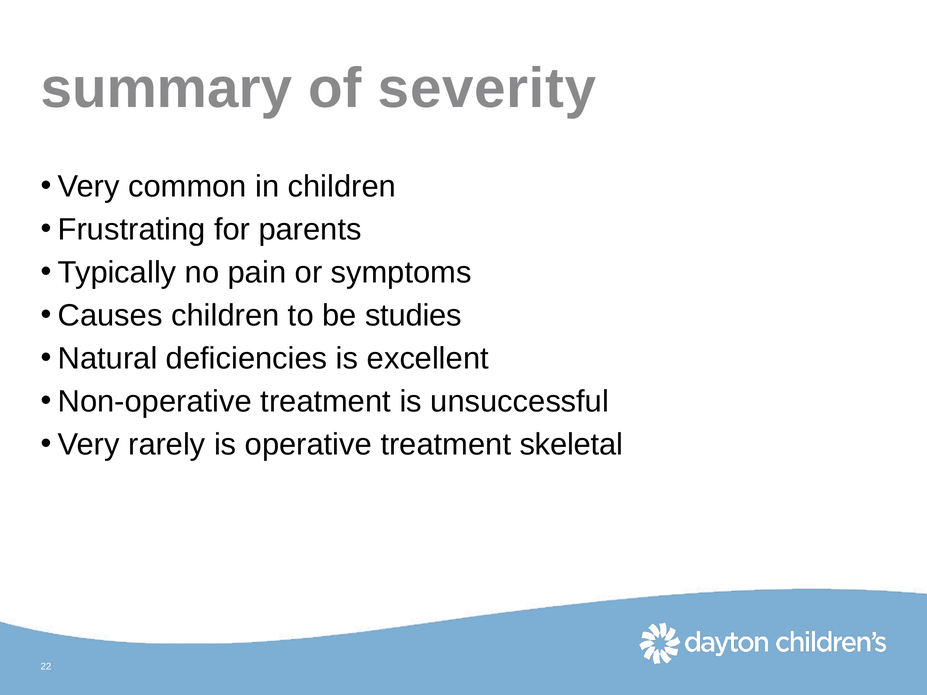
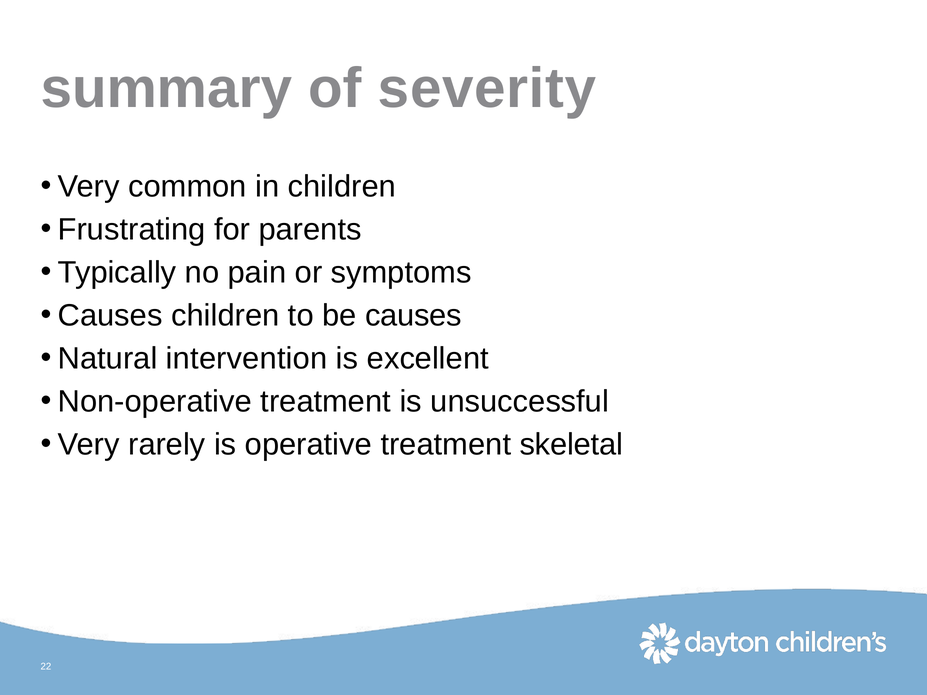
be studies: studies -> causes
deficiencies: deficiencies -> intervention
